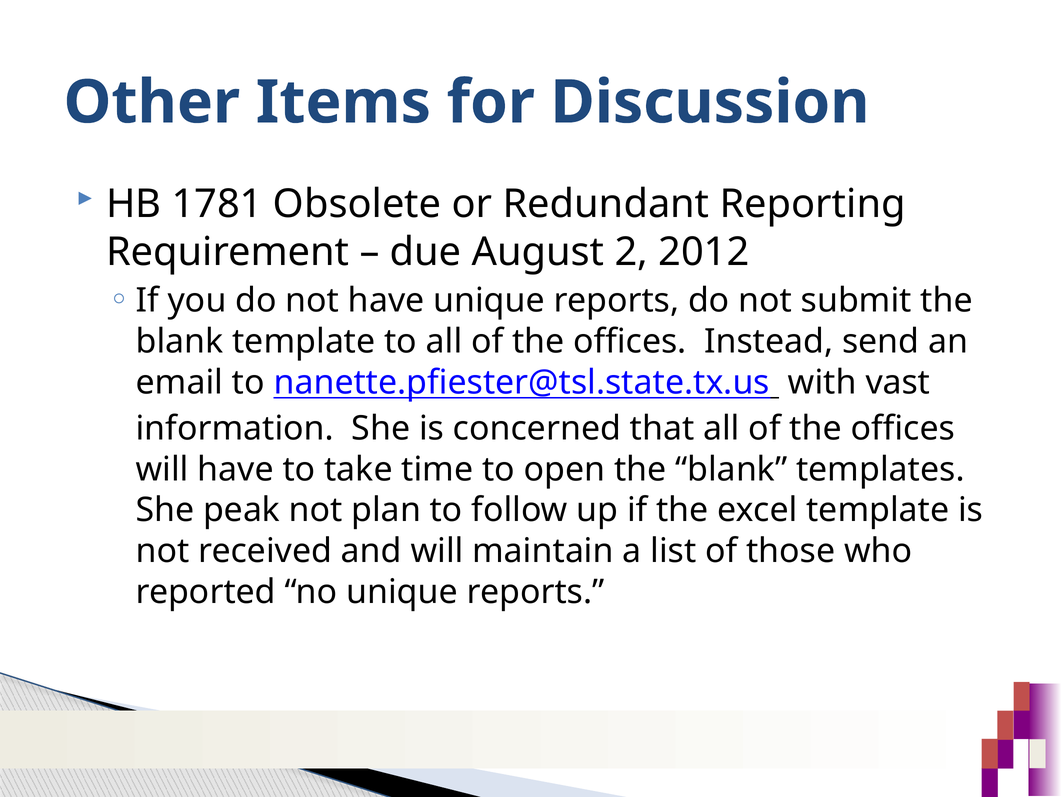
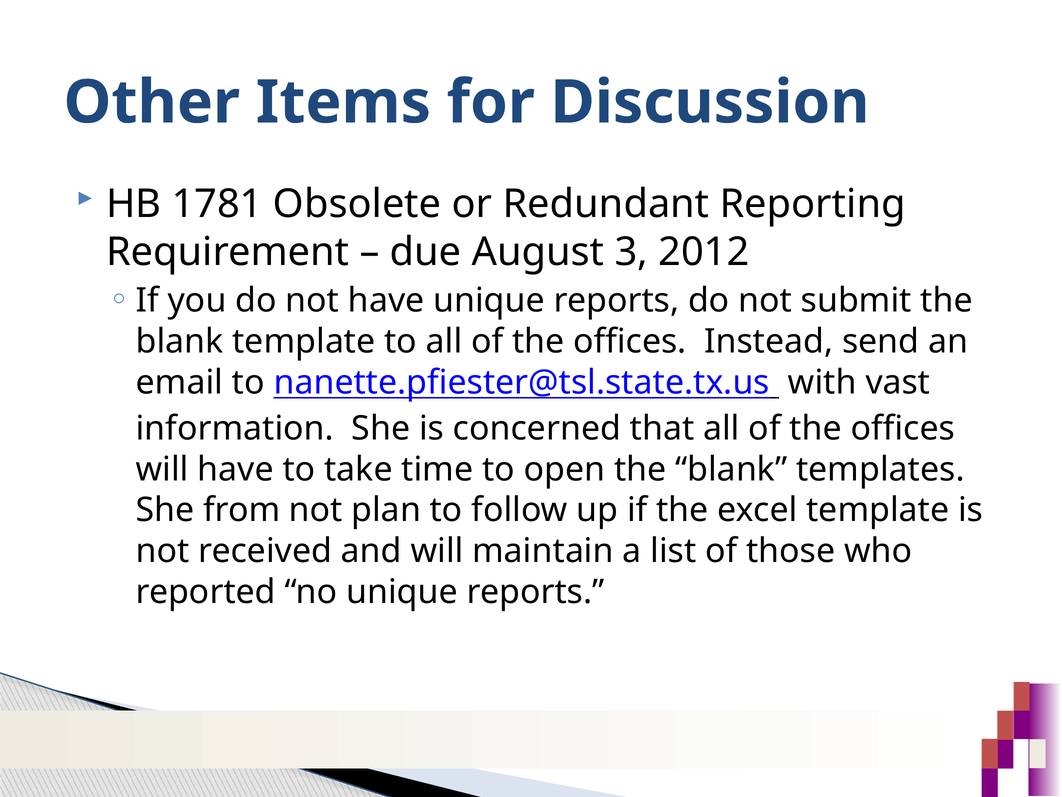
2: 2 -> 3
peak: peak -> from
